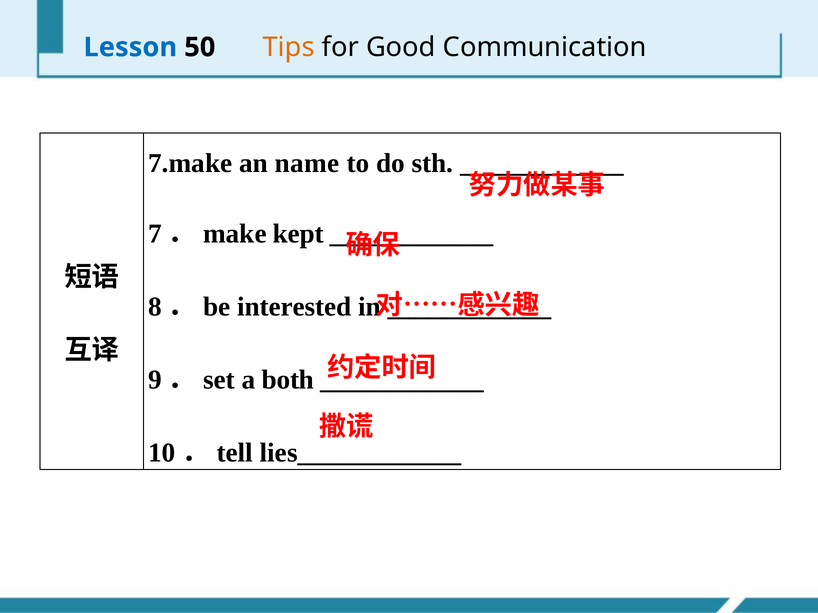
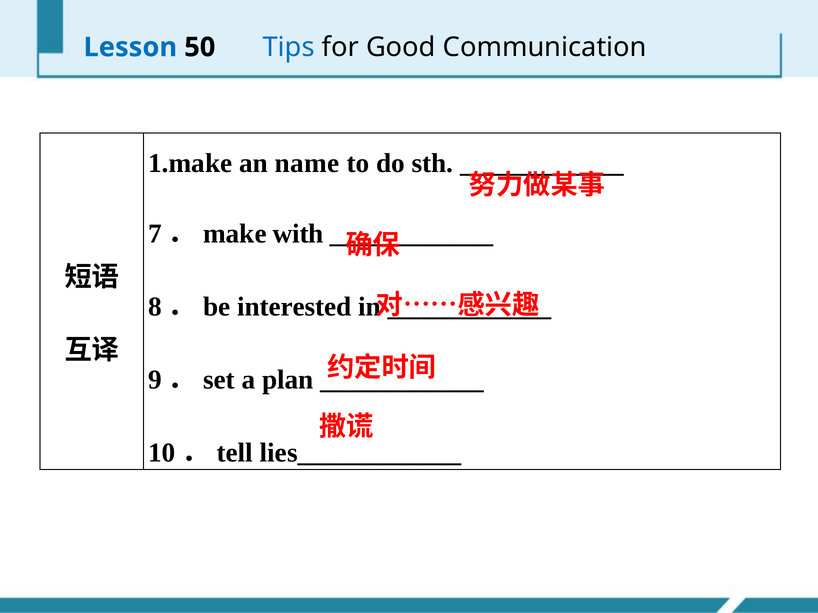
Tips colour: orange -> blue
7.make: 7.make -> 1.make
kept: kept -> with
both: both -> plan
